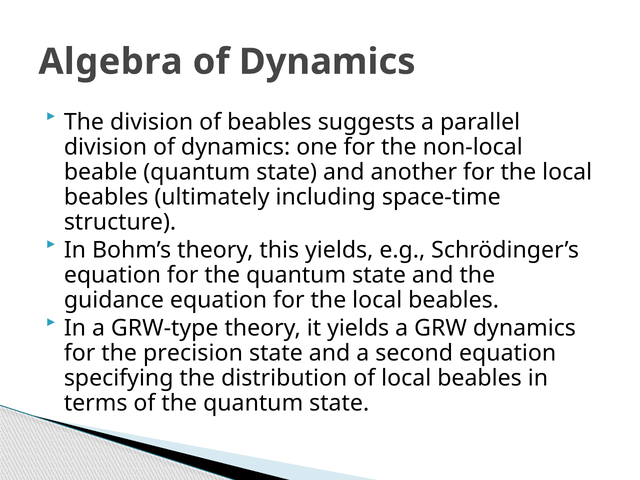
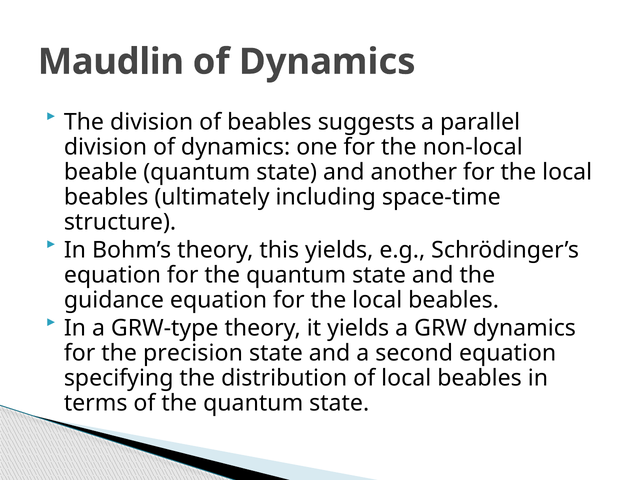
Algebra: Algebra -> Maudlin
